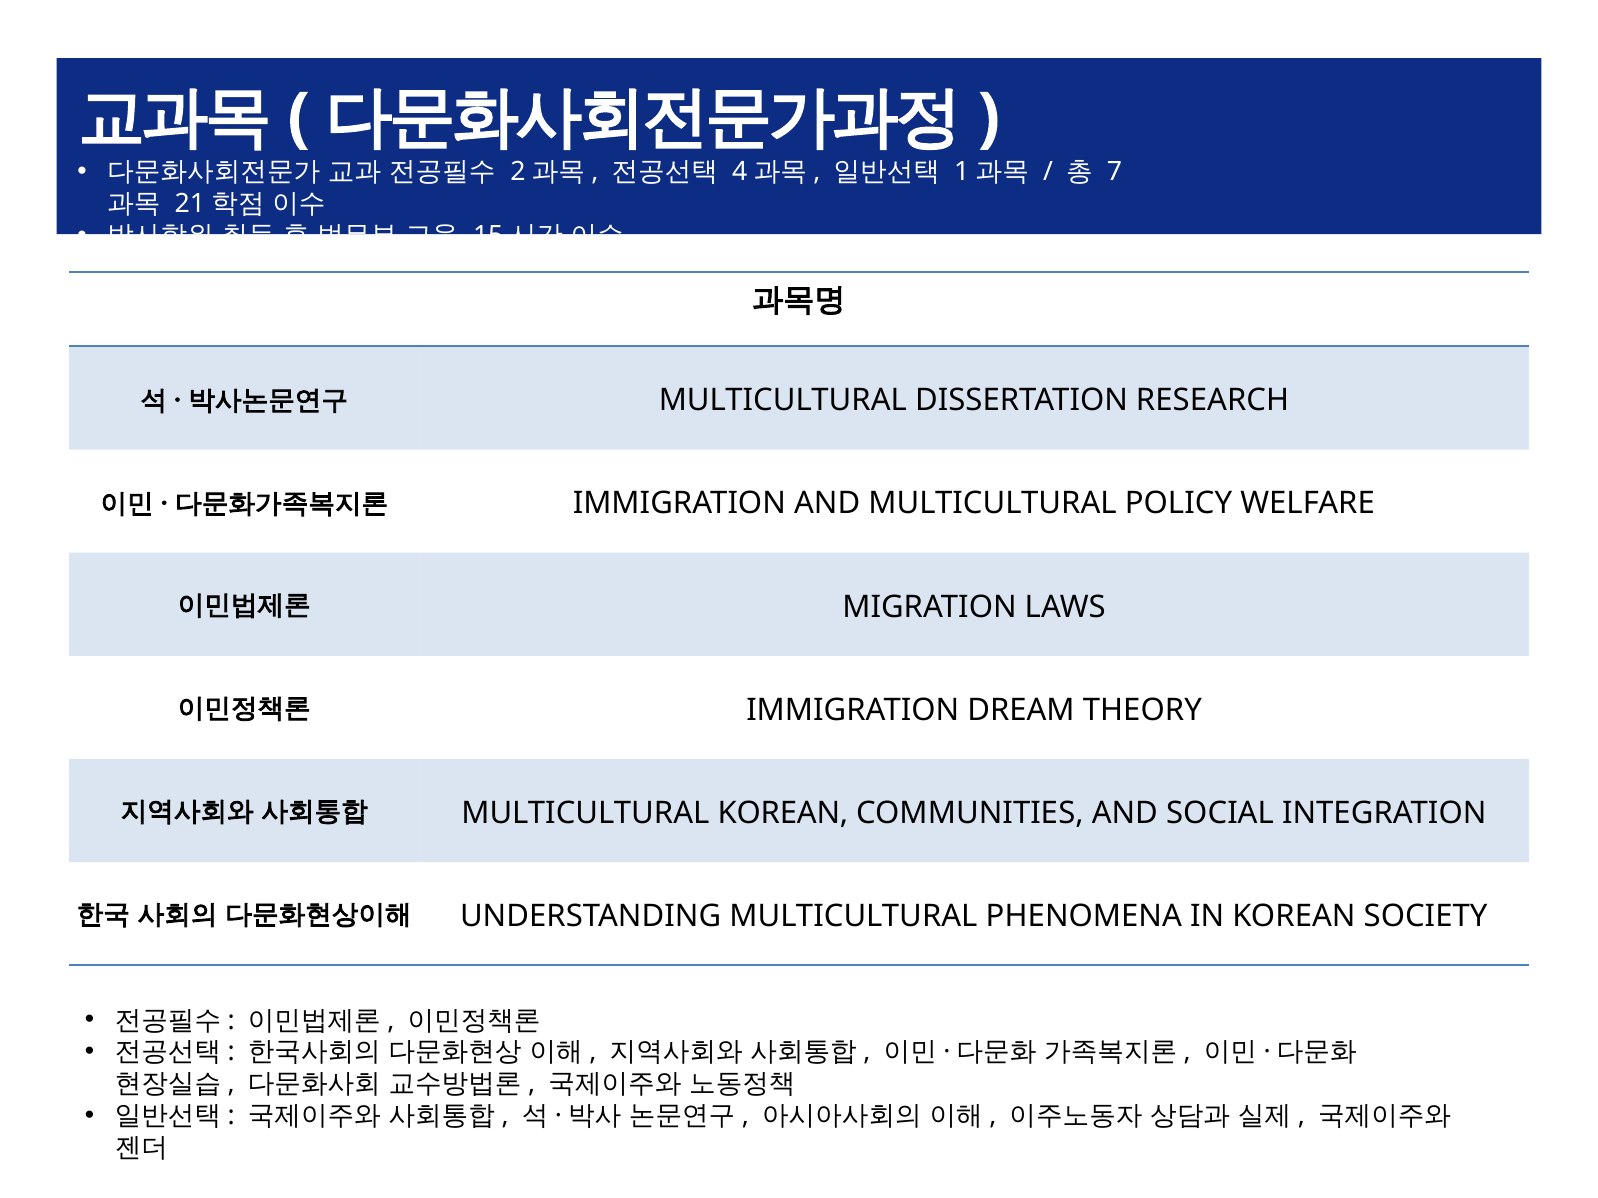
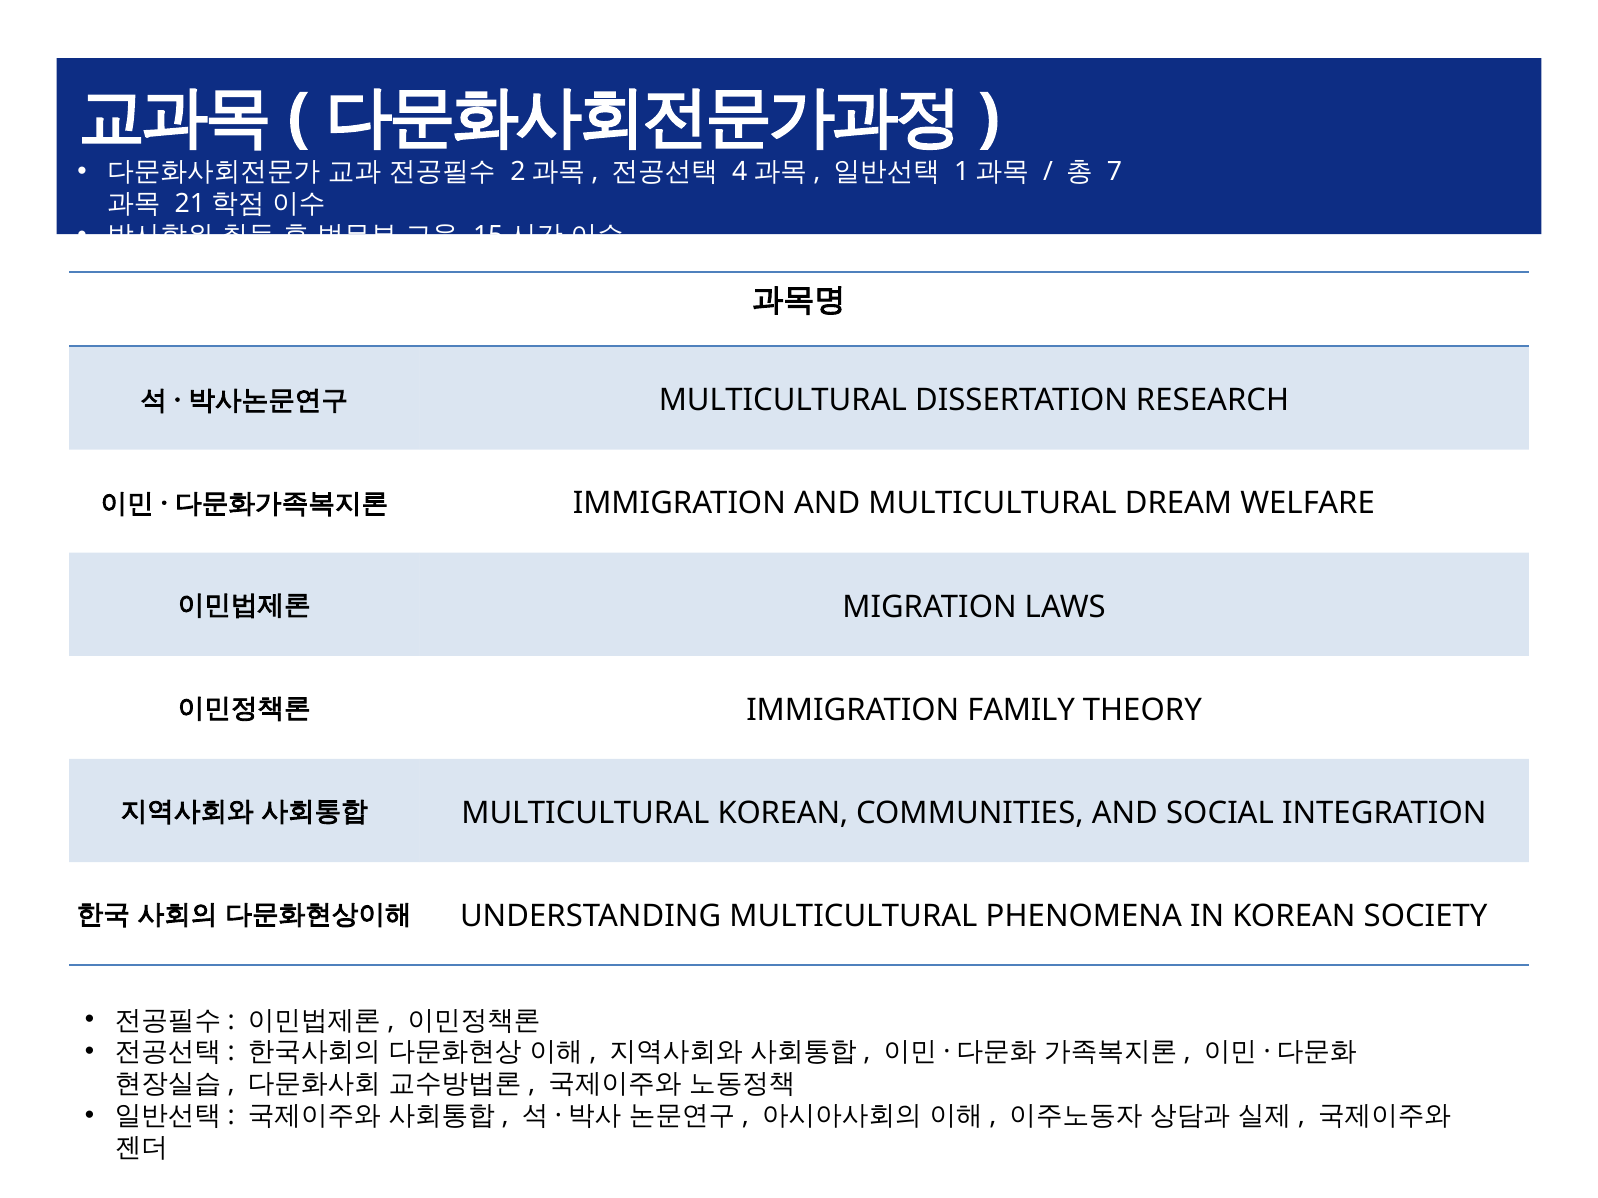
POLICY: POLICY -> DREAM
DREAM: DREAM -> FAMILY
